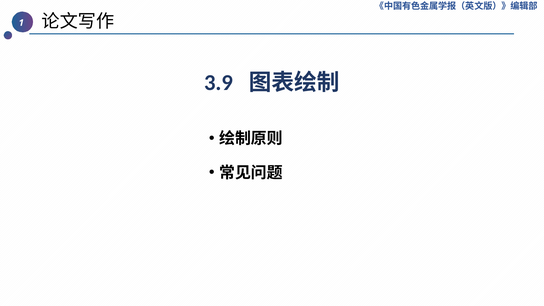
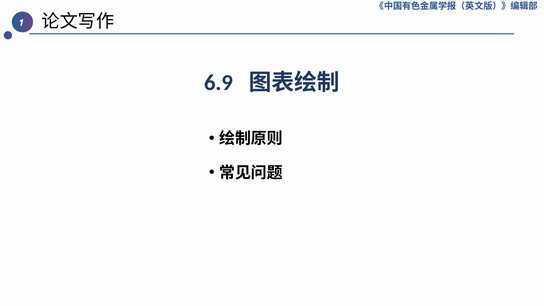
3.9: 3.9 -> 6.9
